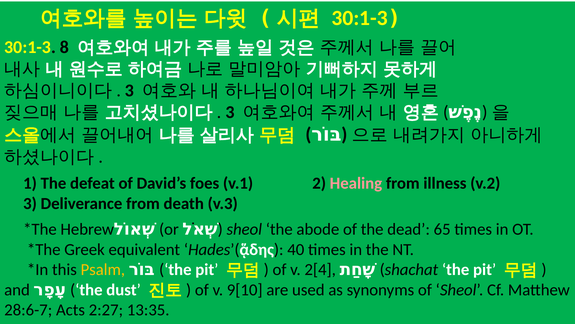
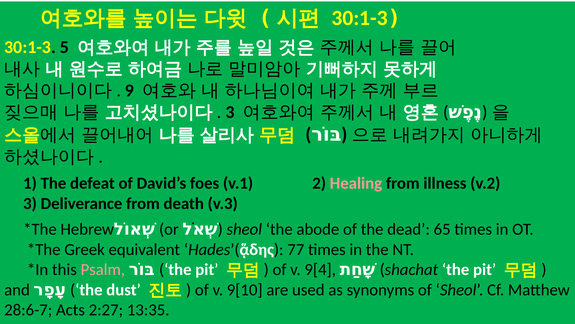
8: 8 -> 5
3 at (129, 90): 3 -> 9
40: 40 -> 77
Psalm colour: yellow -> pink
2[4: 2[4 -> 9[4
